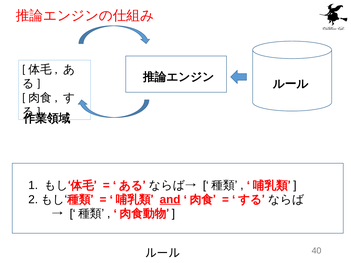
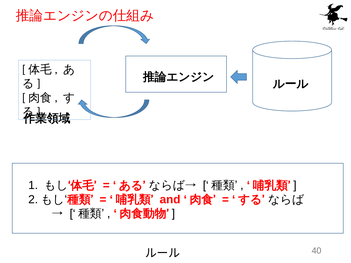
and underline: present -> none
